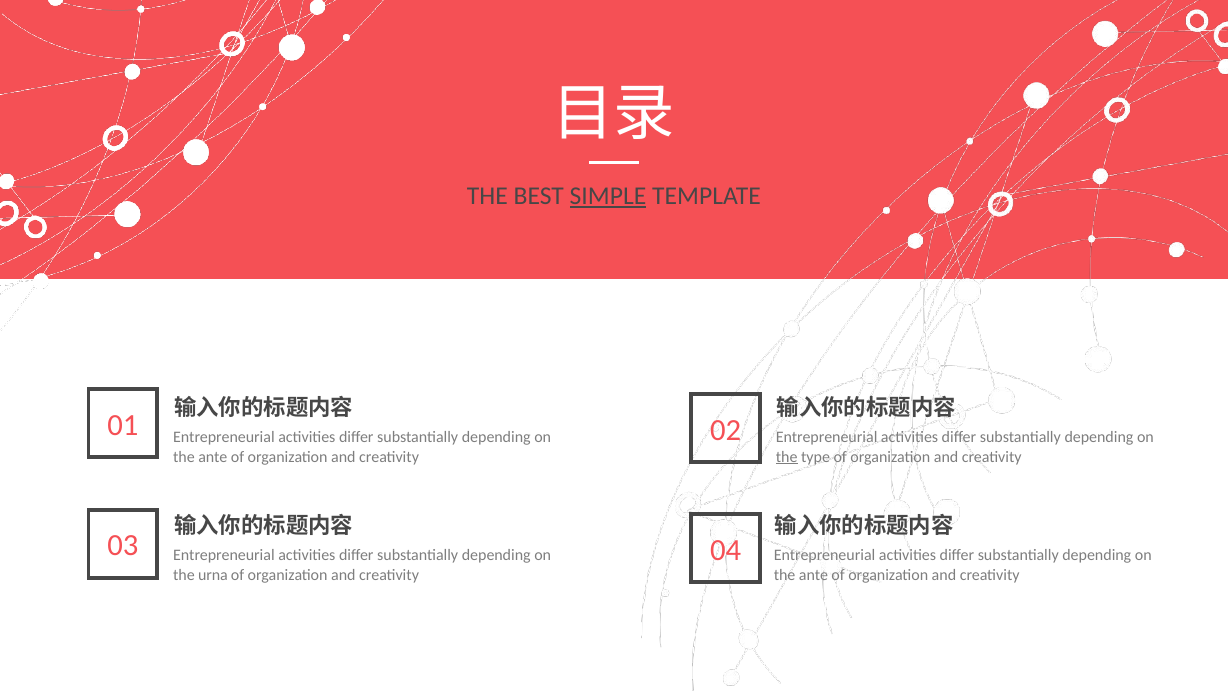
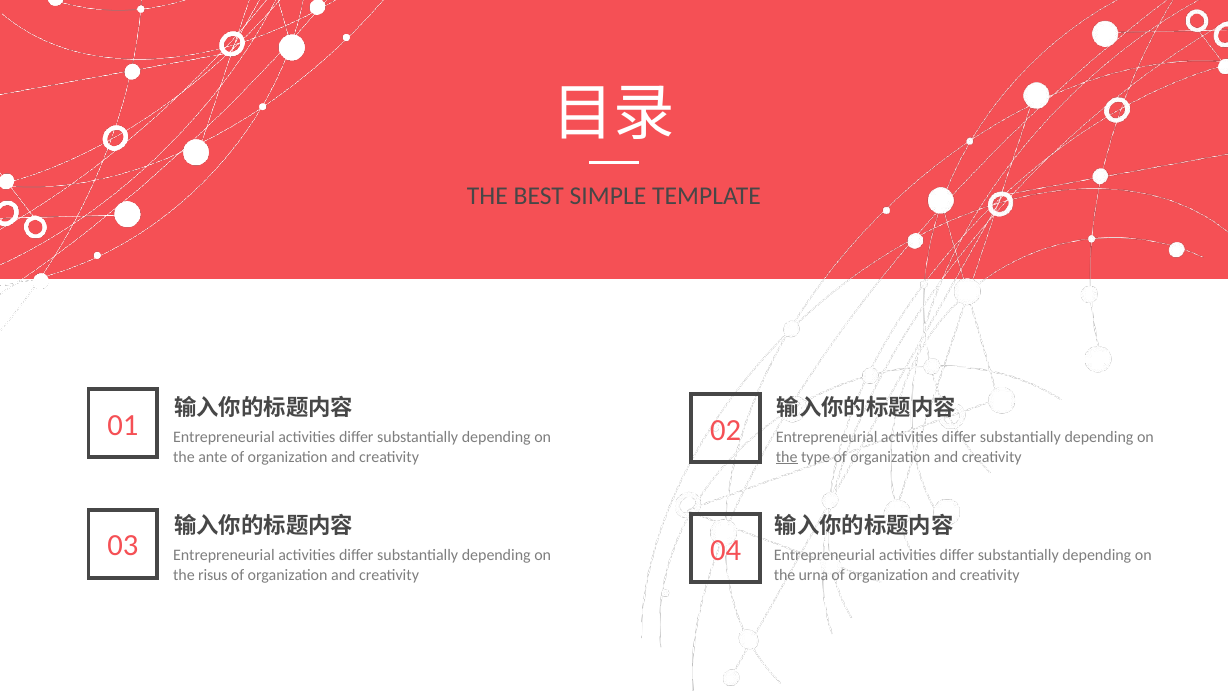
SIMPLE underline: present -> none
urna: urna -> risus
ante at (813, 575): ante -> urna
